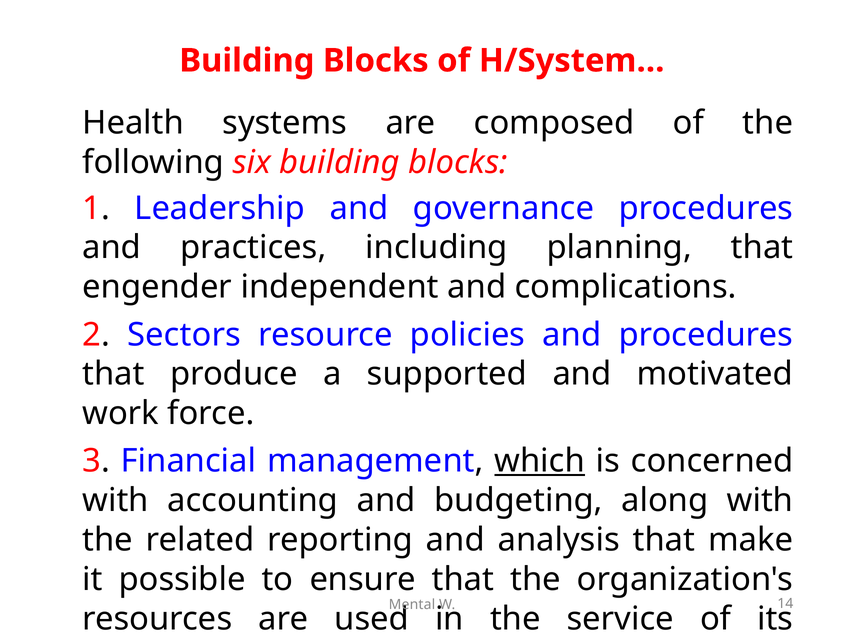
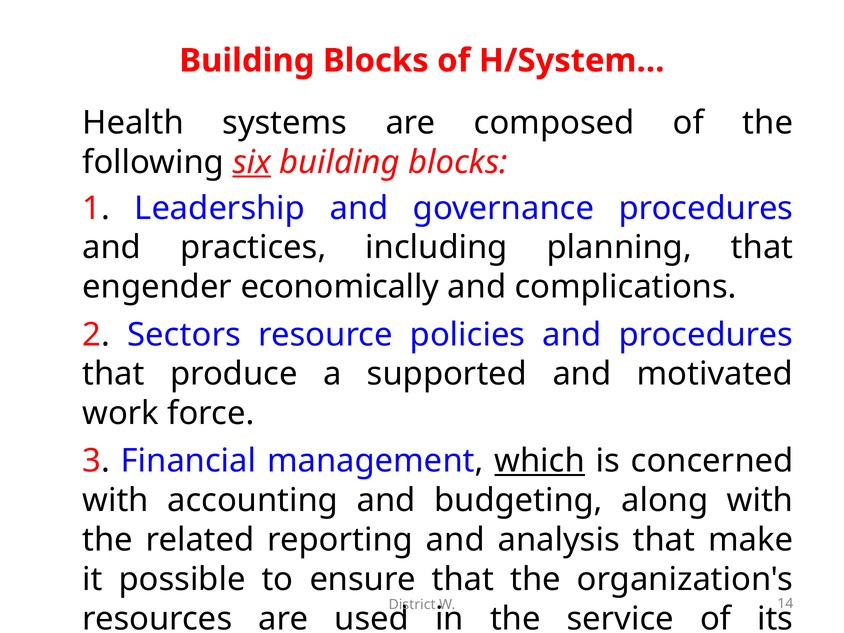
six underline: none -> present
independent: independent -> economically
Mental: Mental -> District
